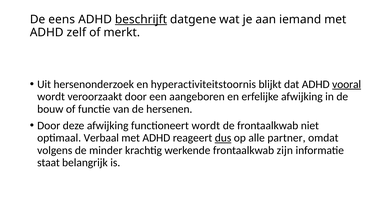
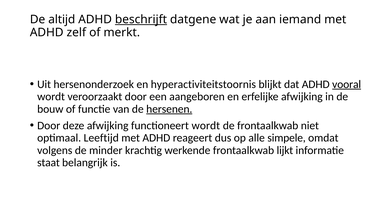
eens: eens -> altijd
hersenen underline: none -> present
Verbaal: Verbaal -> Leeftijd
dus underline: present -> none
partner: partner -> simpele
zijn: zijn -> lijkt
